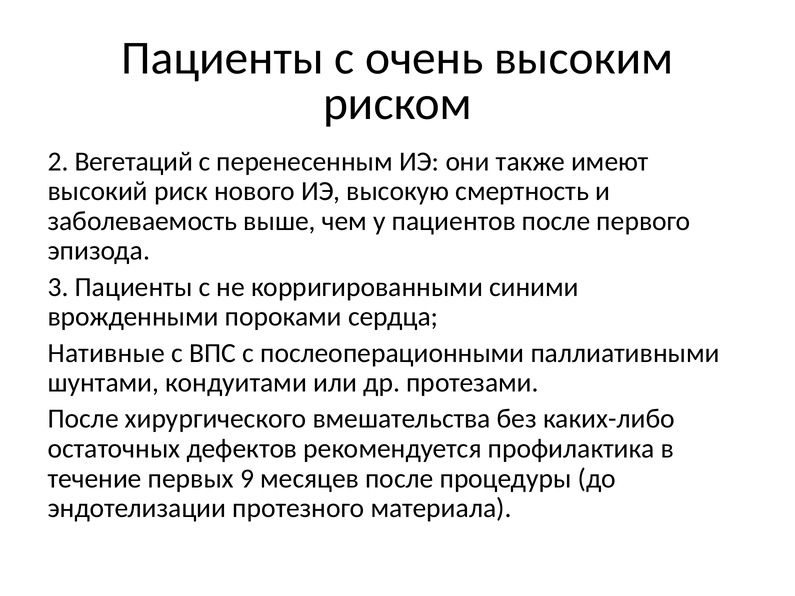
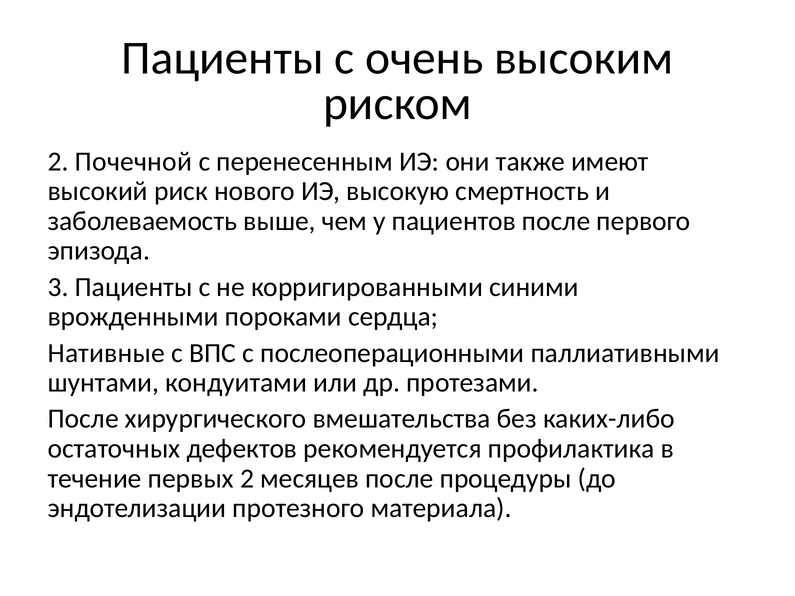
Вегетаций: Вегетаций -> Почечной
первых 9: 9 -> 2
